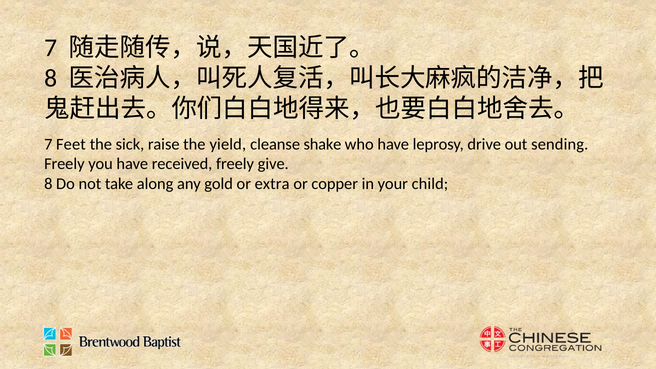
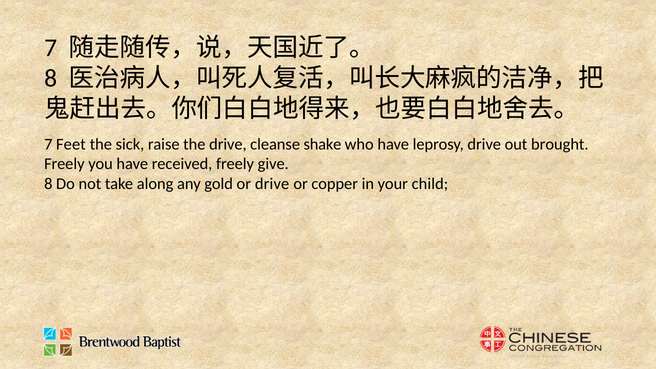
the yield: yield -> drive
sending: sending -> brought
or extra: extra -> drive
